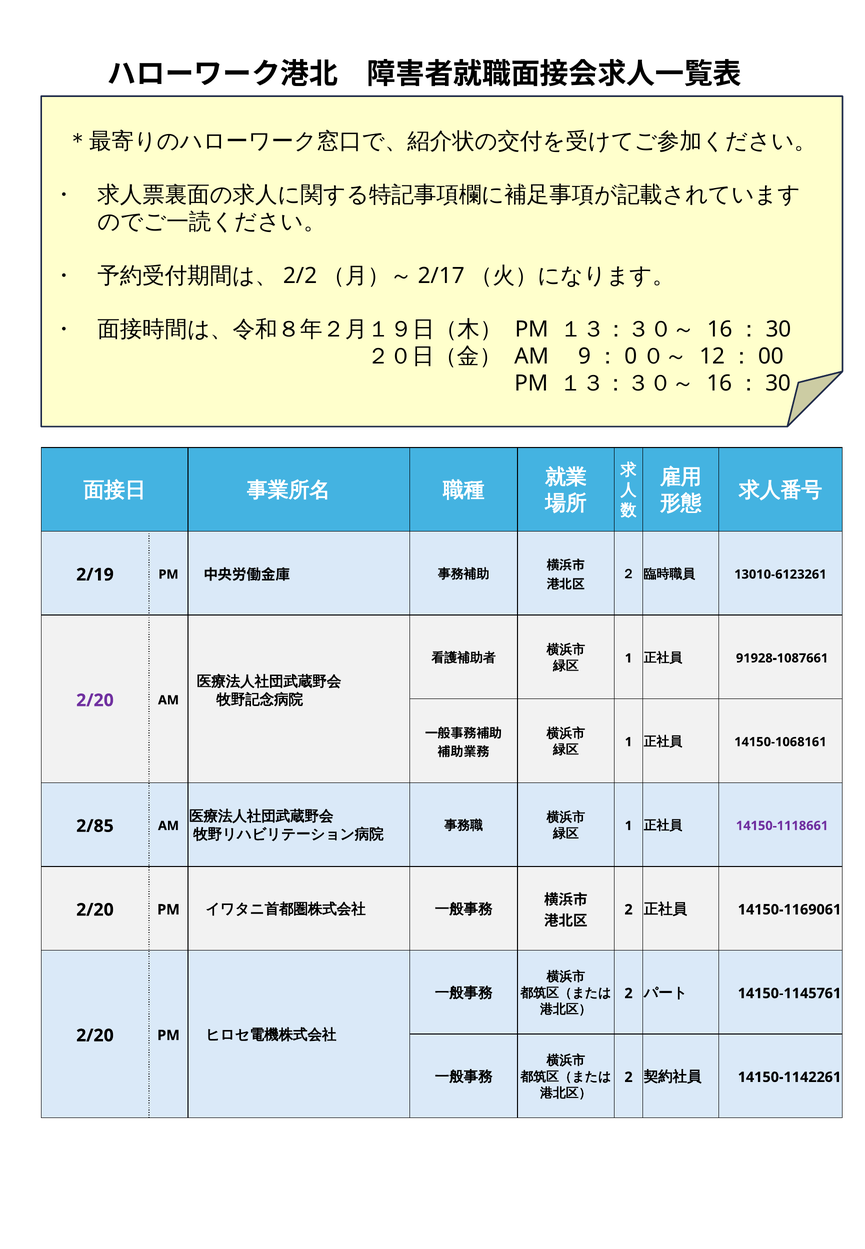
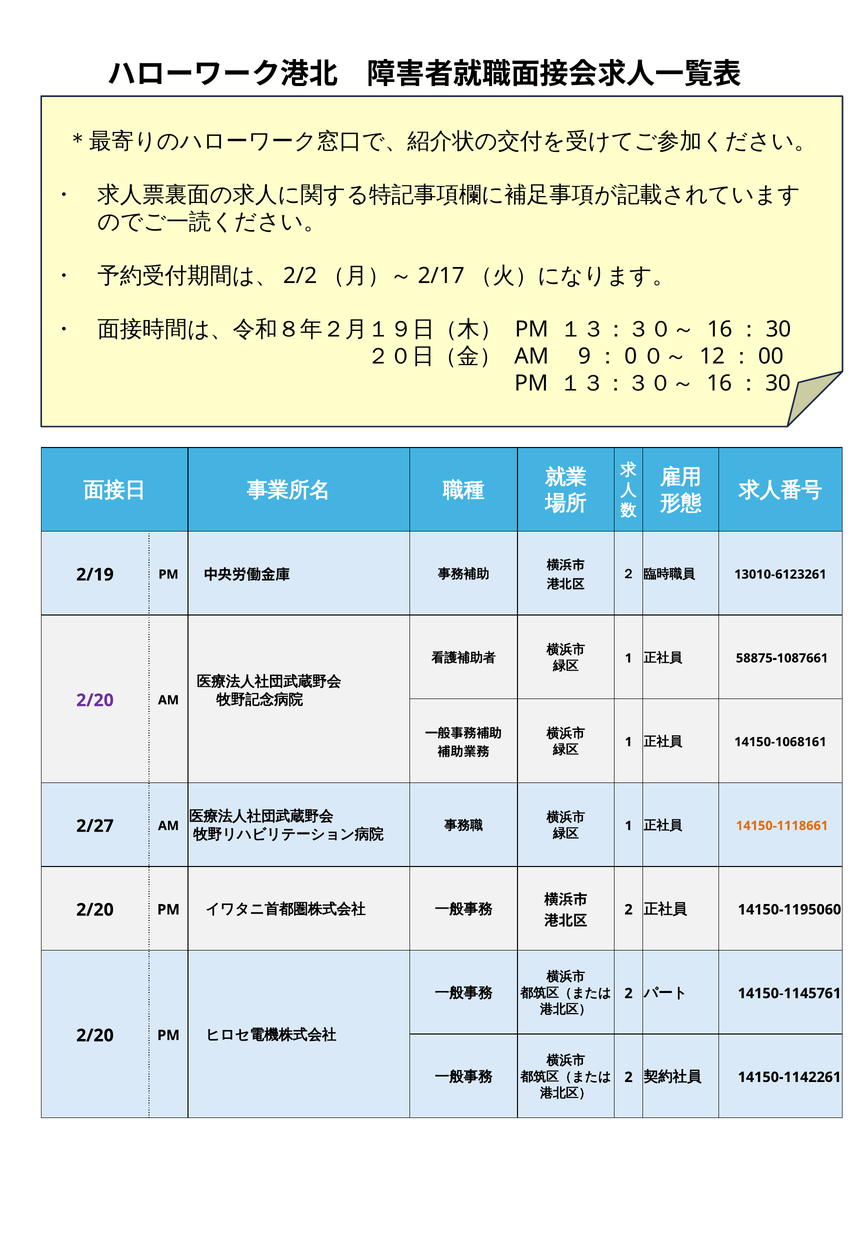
91928-1087661: 91928-1087661 -> 58875-1087661
2/85: 2/85 -> 2/27
14150-1118661 colour: purple -> orange
14150-1169061: 14150-1169061 -> 14150-1195060
